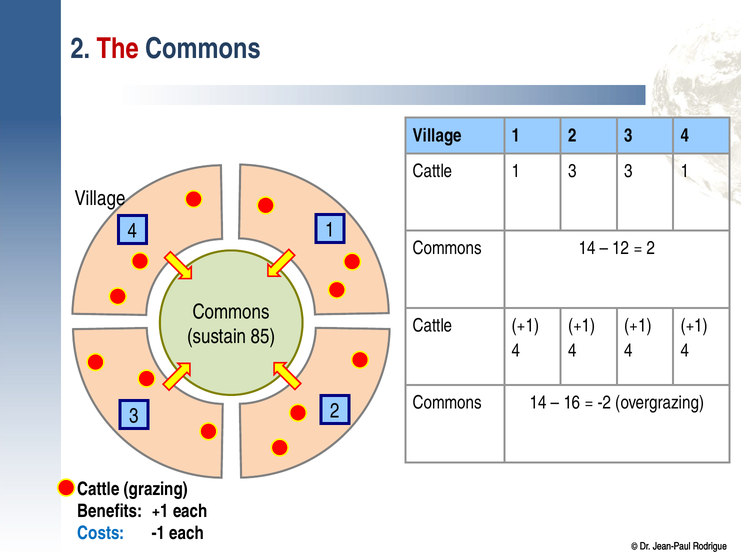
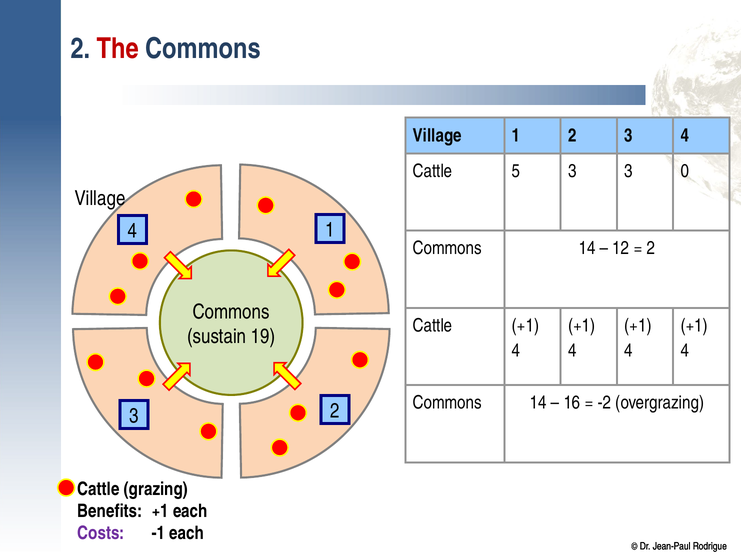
Cattle 1: 1 -> 5
3 1: 1 -> 0
85: 85 -> 19
Costs colour: blue -> purple
